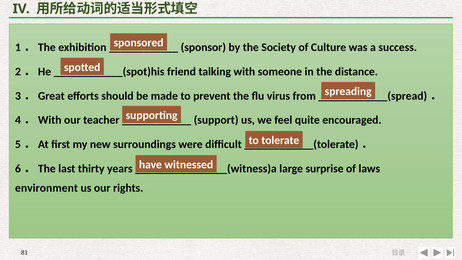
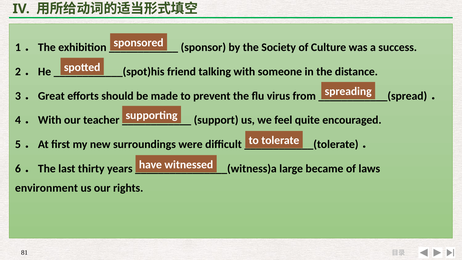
surprise: surprise -> became
